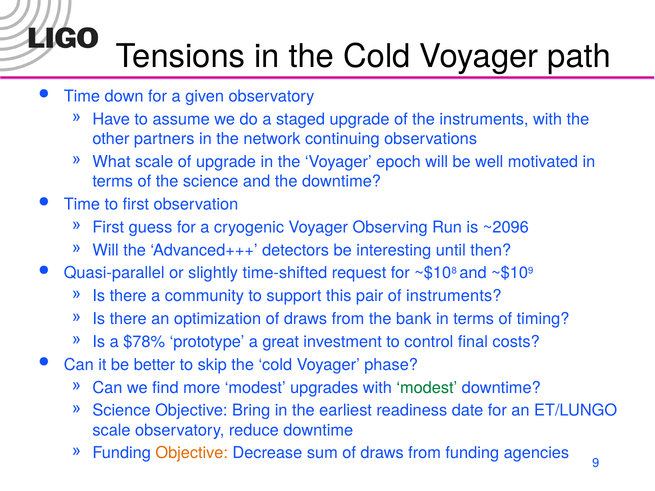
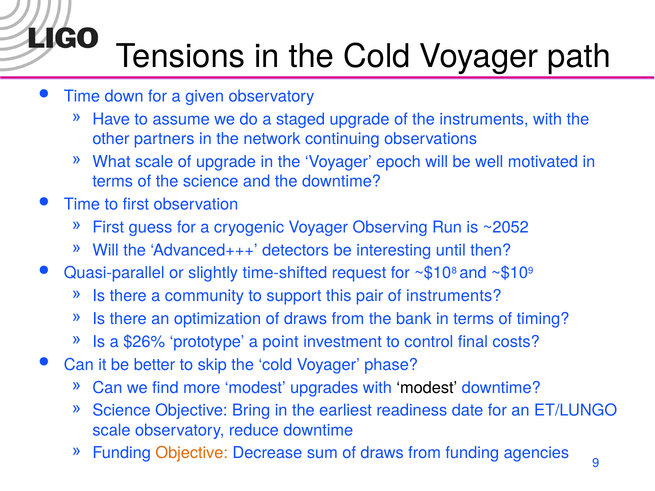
~2096: ~2096 -> ~2052
$78%: $78% -> $26%
great: great -> point
modest at (427, 388) colour: green -> black
